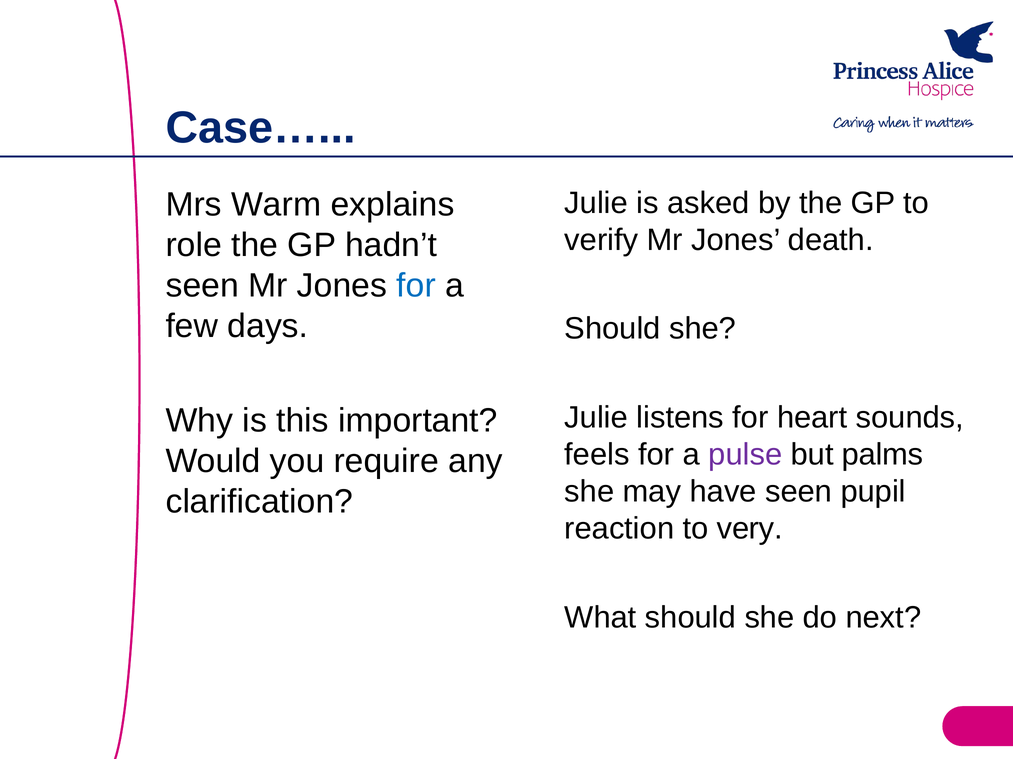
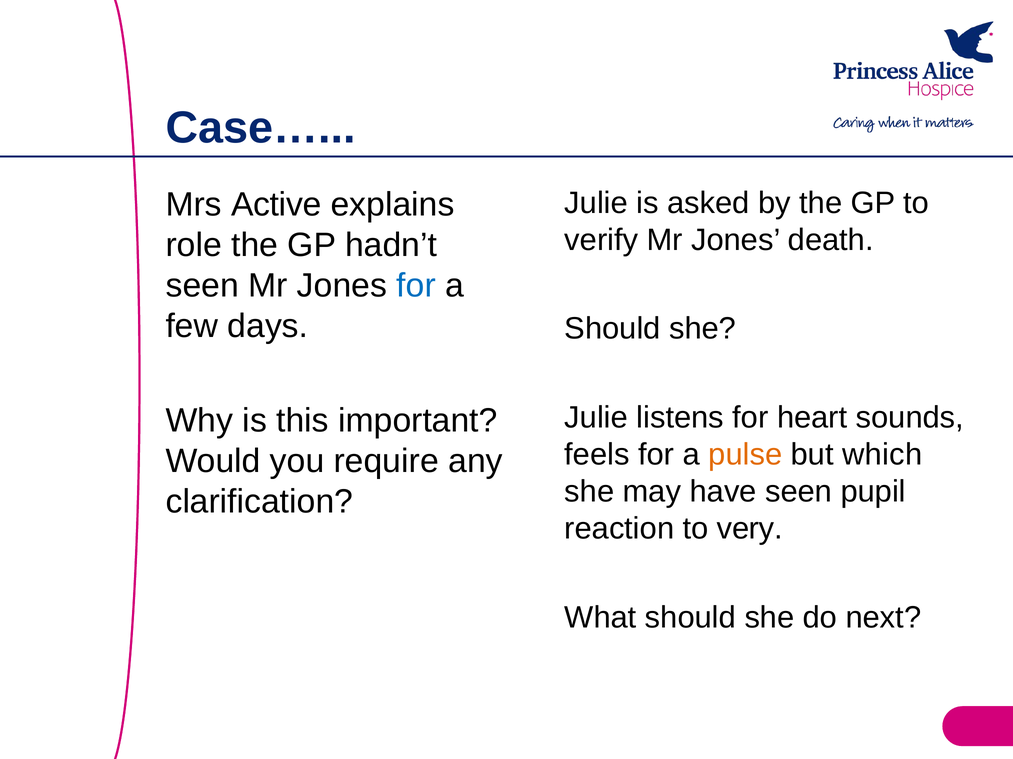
Warm: Warm -> Active
pulse colour: purple -> orange
palms: palms -> which
